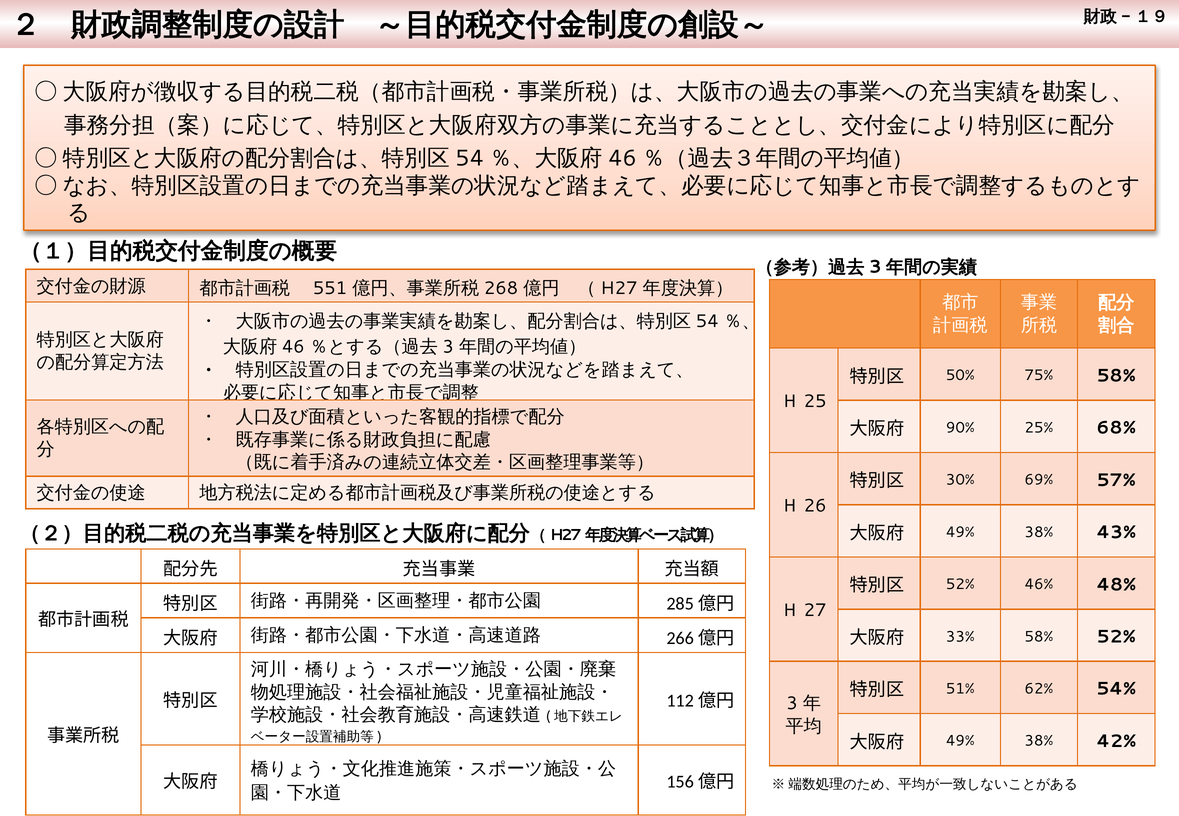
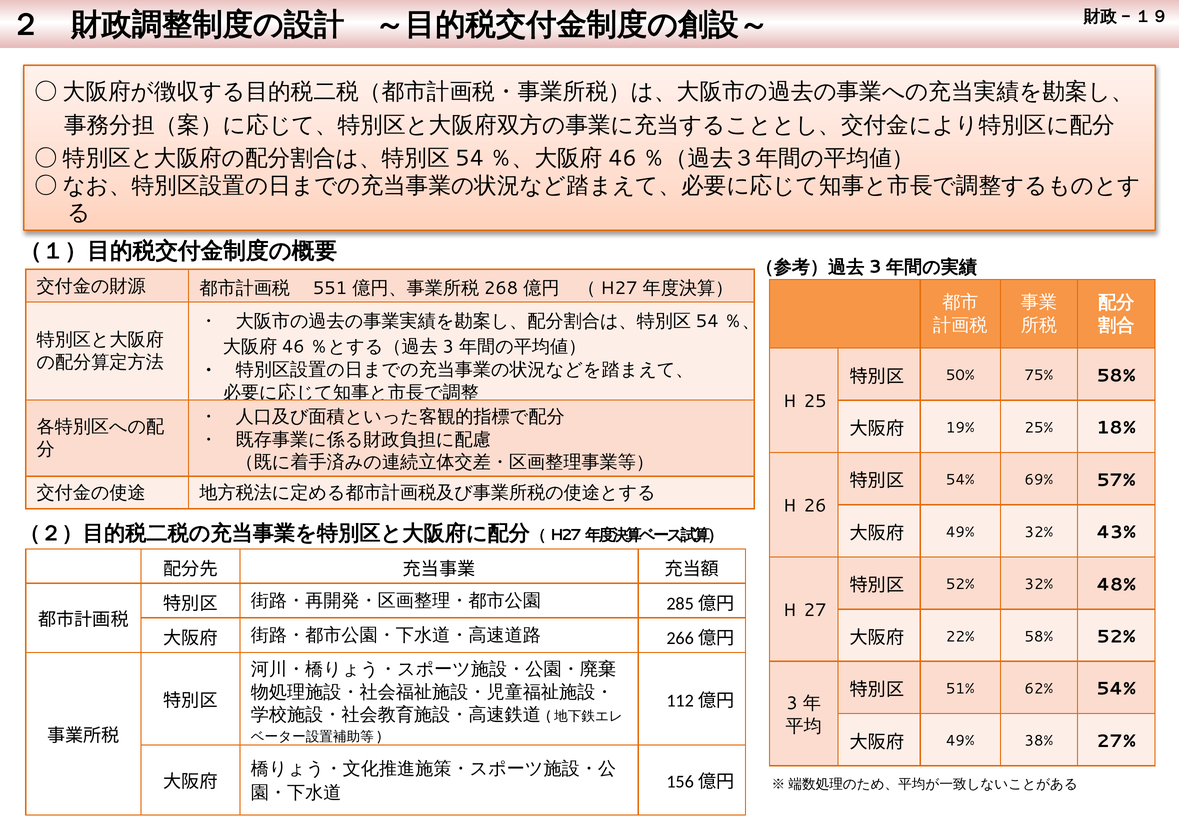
90%: 90% -> 19%
68%: 68% -> 18%
30% at (960, 480): 30% -> 54%
38% at (1039, 532): 38% -> 32%
52% 46%: 46% -> 32%
33%: 33% -> 22%
42%: 42% -> 27%
